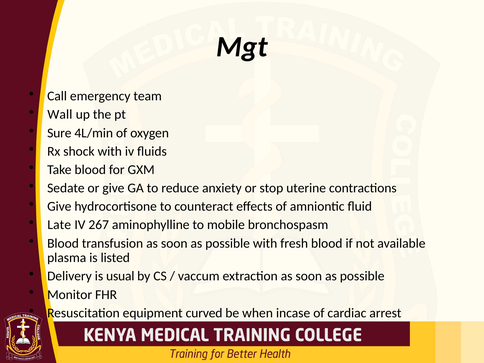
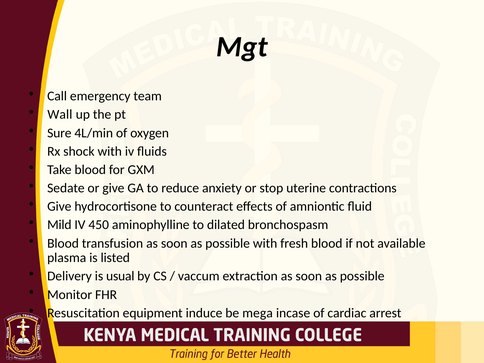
Late: Late -> Mild
267: 267 -> 450
mobile: mobile -> dilated
curved: curved -> induce
when: when -> mega
